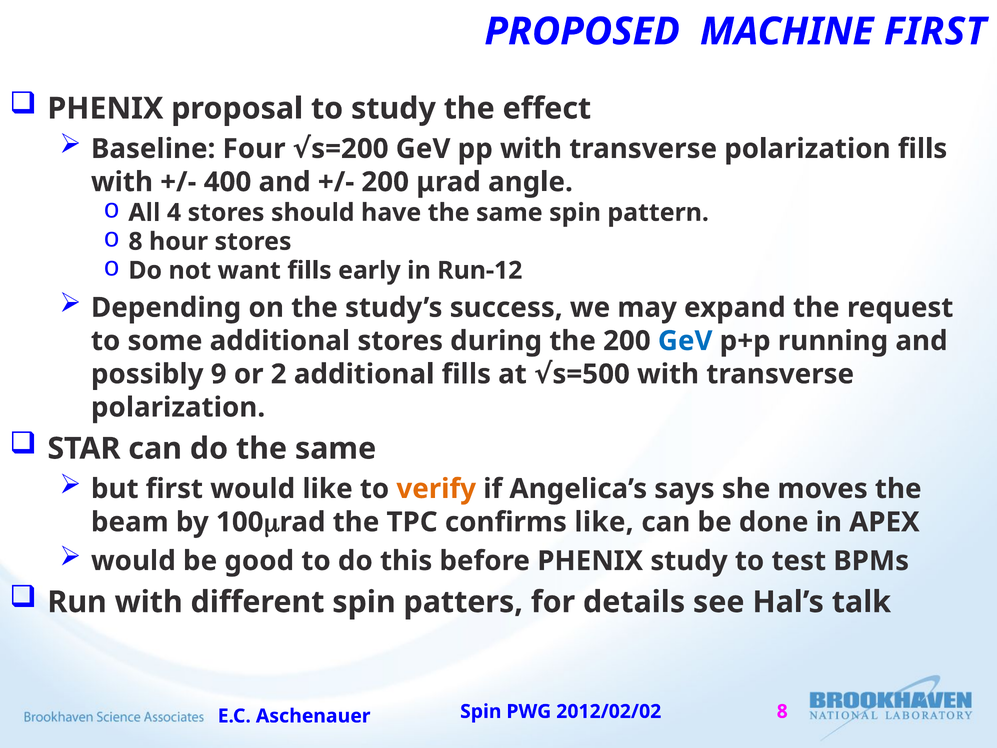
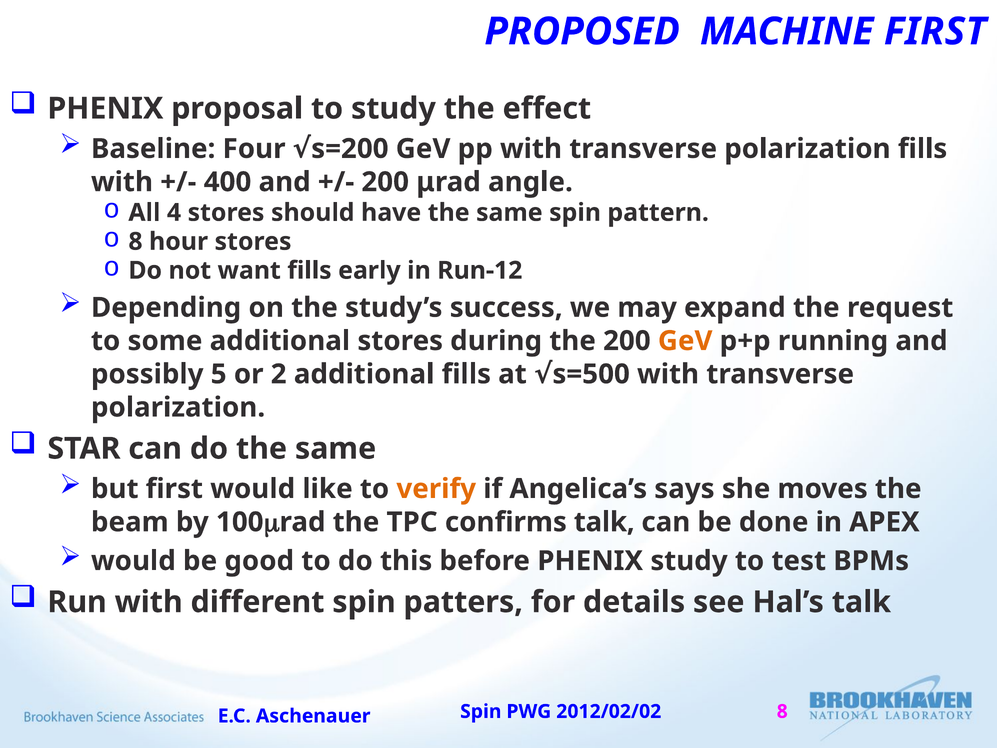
GeV at (685, 341) colour: blue -> orange
9: 9 -> 5
confirms like: like -> talk
